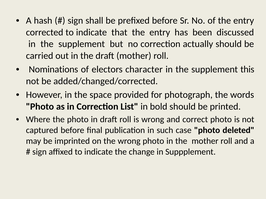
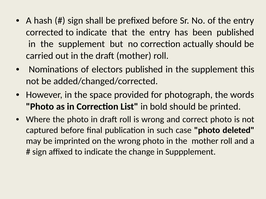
been discussed: discussed -> published
electors character: character -> published
